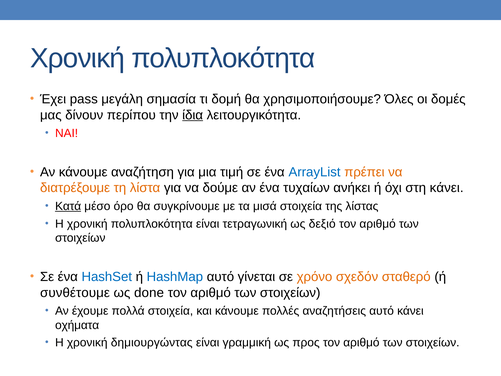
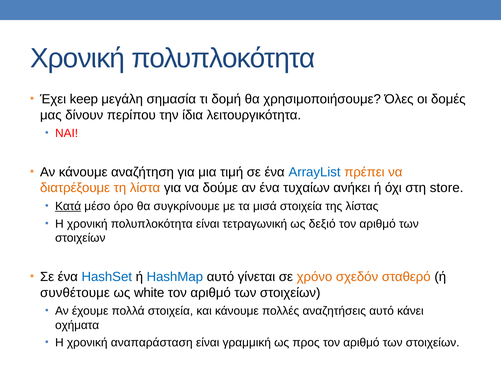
pass: pass -> keep
ίδια underline: present -> none
στη κάνει: κάνει -> store
done: done -> white
δημιουργώντας: δημιουργώντας -> αναπαράσταση
